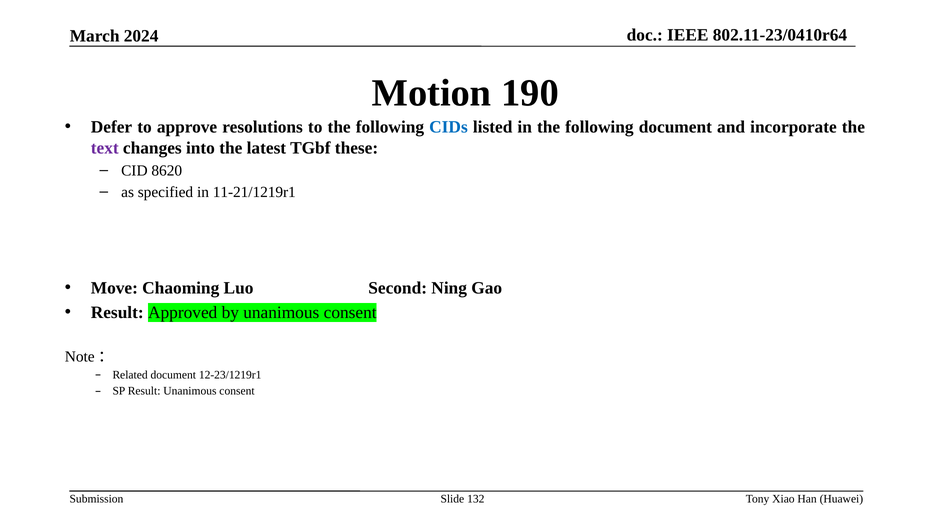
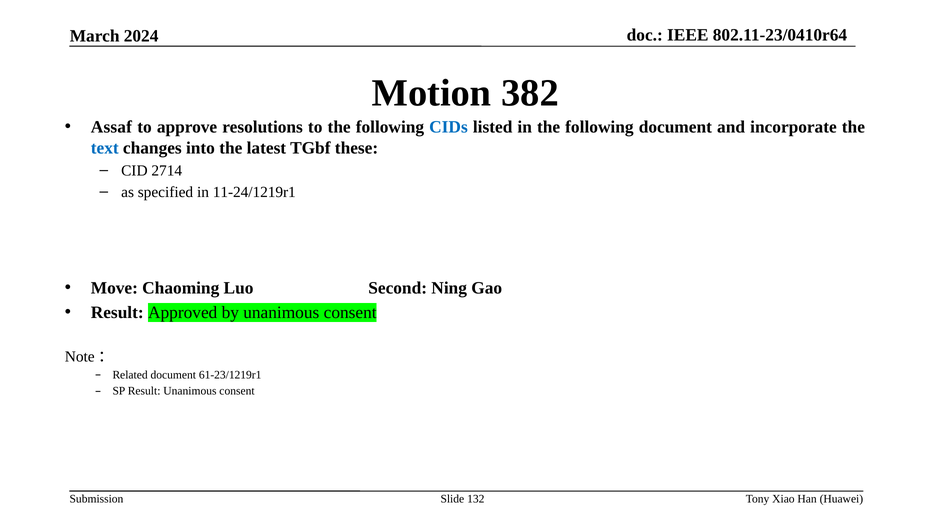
190: 190 -> 382
Defer: Defer -> Assaf
text colour: purple -> blue
8620: 8620 -> 2714
11-21/1219r1: 11-21/1219r1 -> 11-24/1219r1
12-23/1219r1: 12-23/1219r1 -> 61-23/1219r1
